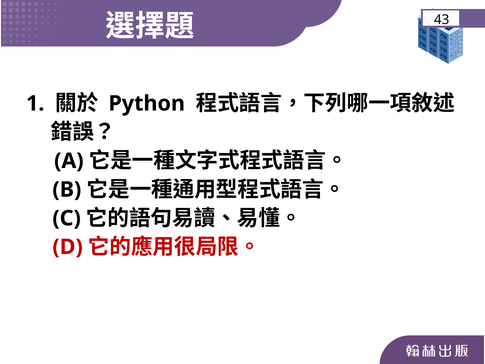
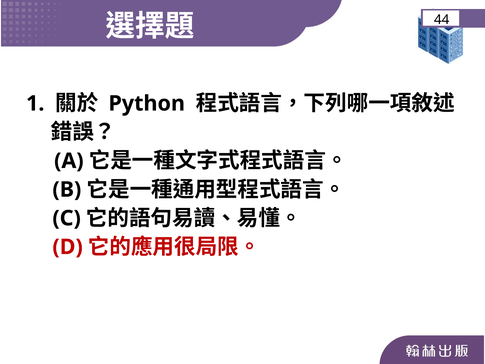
43: 43 -> 44
